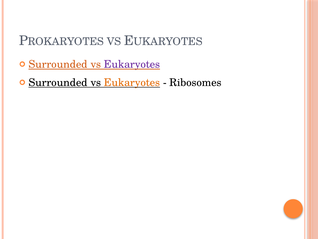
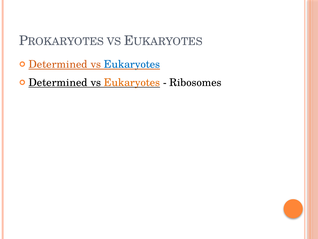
Surrounded at (58, 64): Surrounded -> Determined
Eukaryotes at (132, 64) colour: purple -> blue
Surrounded at (58, 82): Surrounded -> Determined
